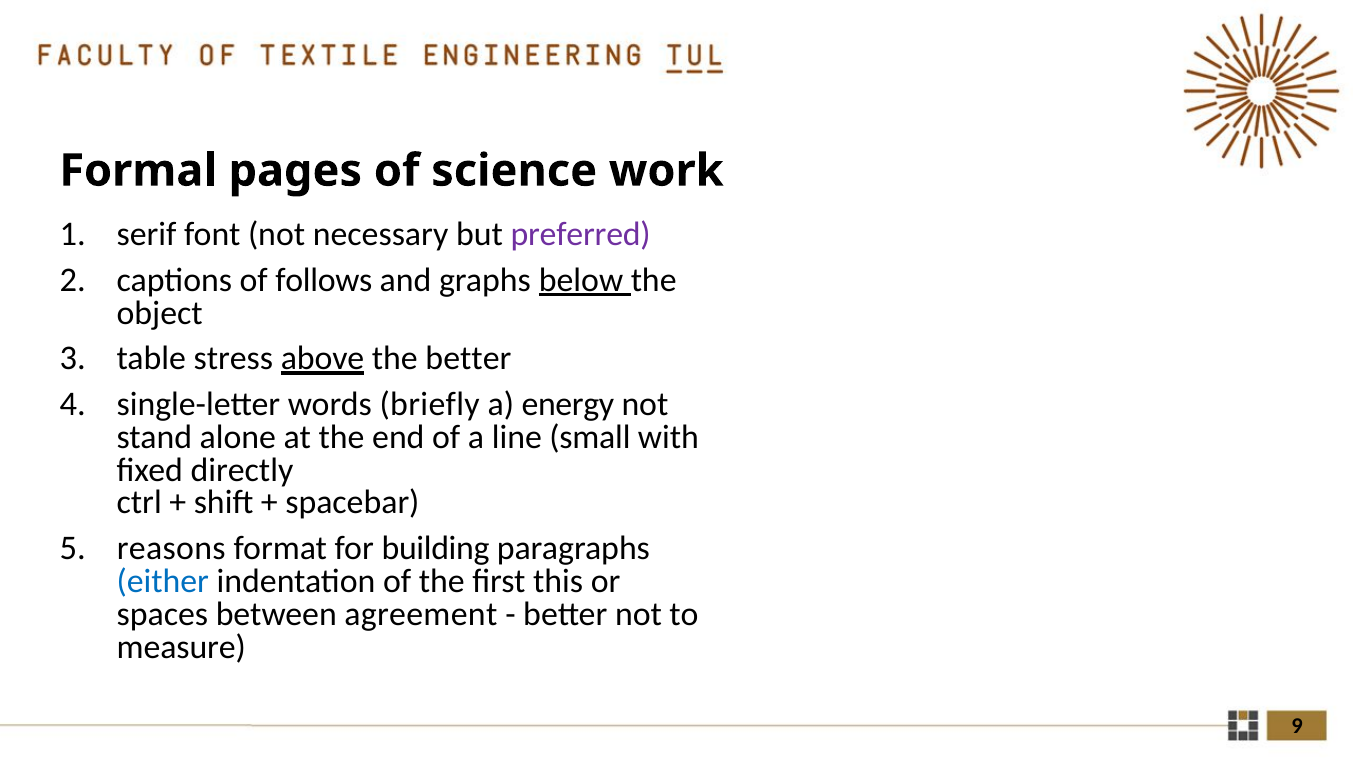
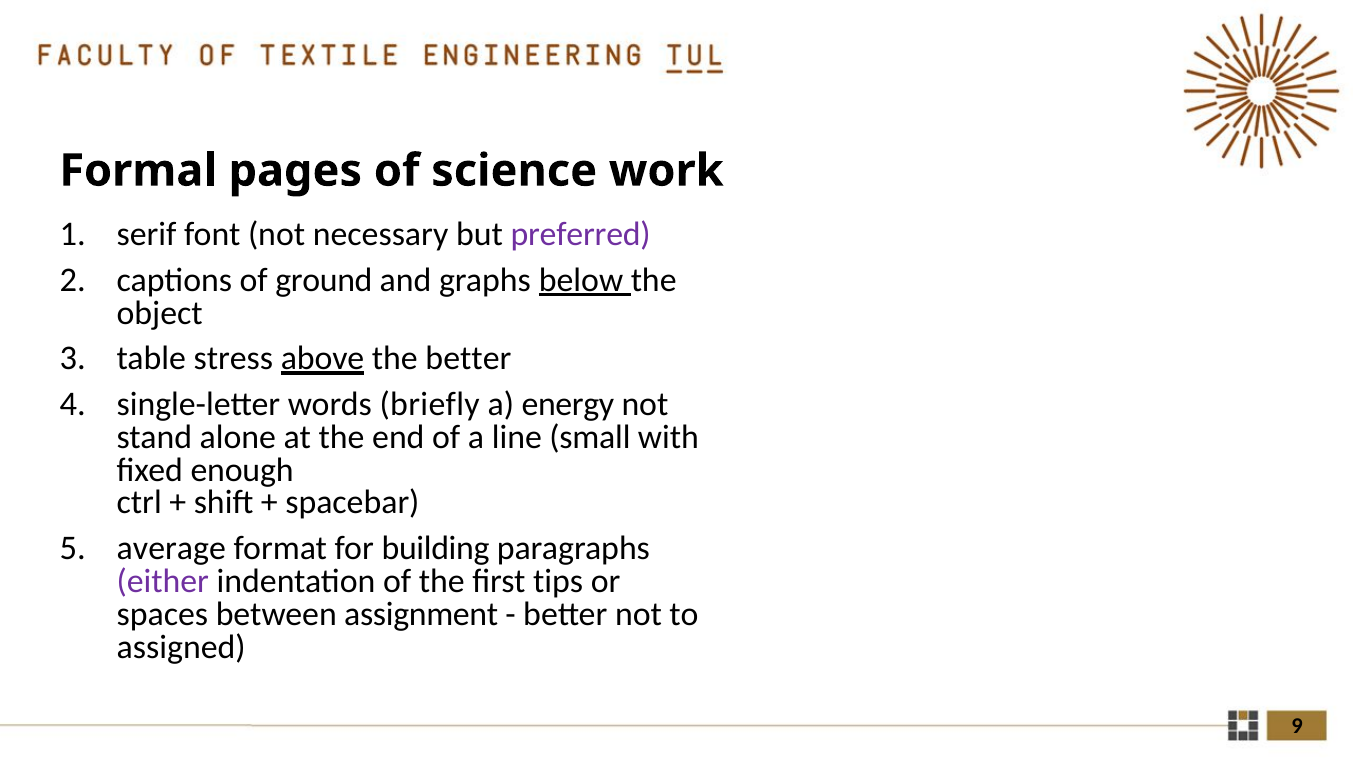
follows: follows -> ground
directly: directly -> enough
reasons: reasons -> average
either colour: blue -> purple
this: this -> tips
agreement: agreement -> assignment
measure: measure -> assigned
